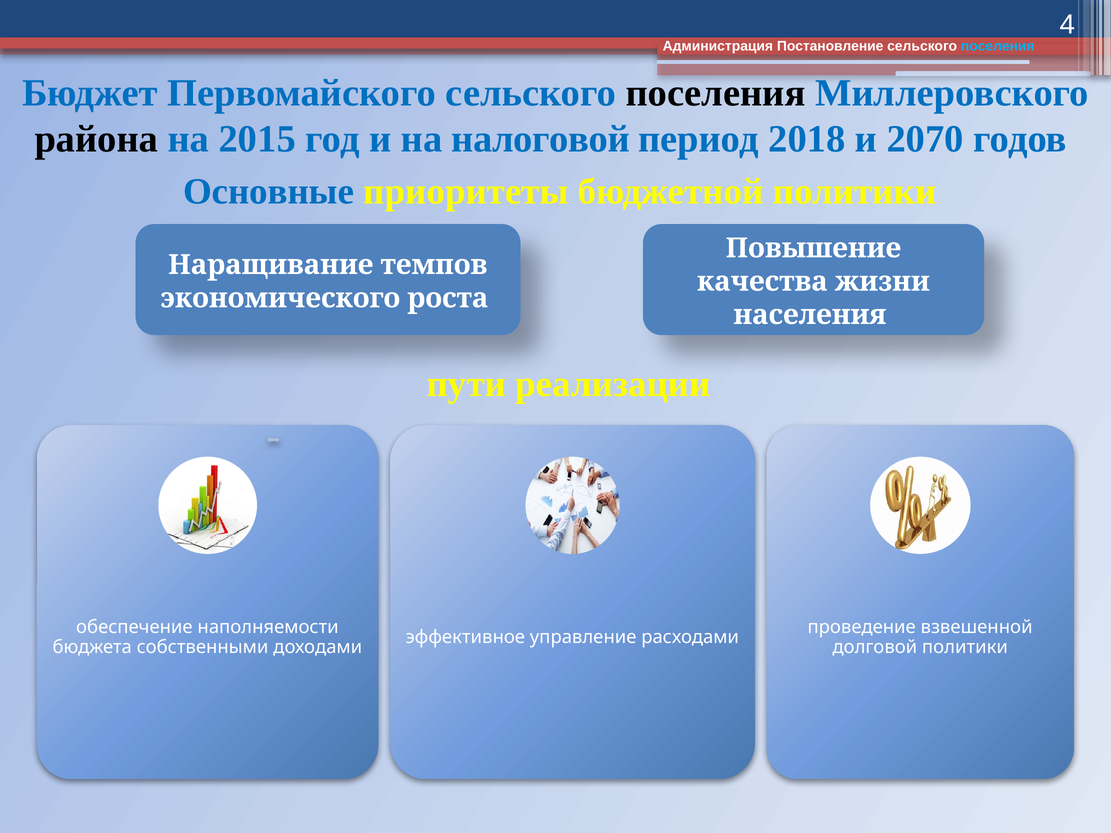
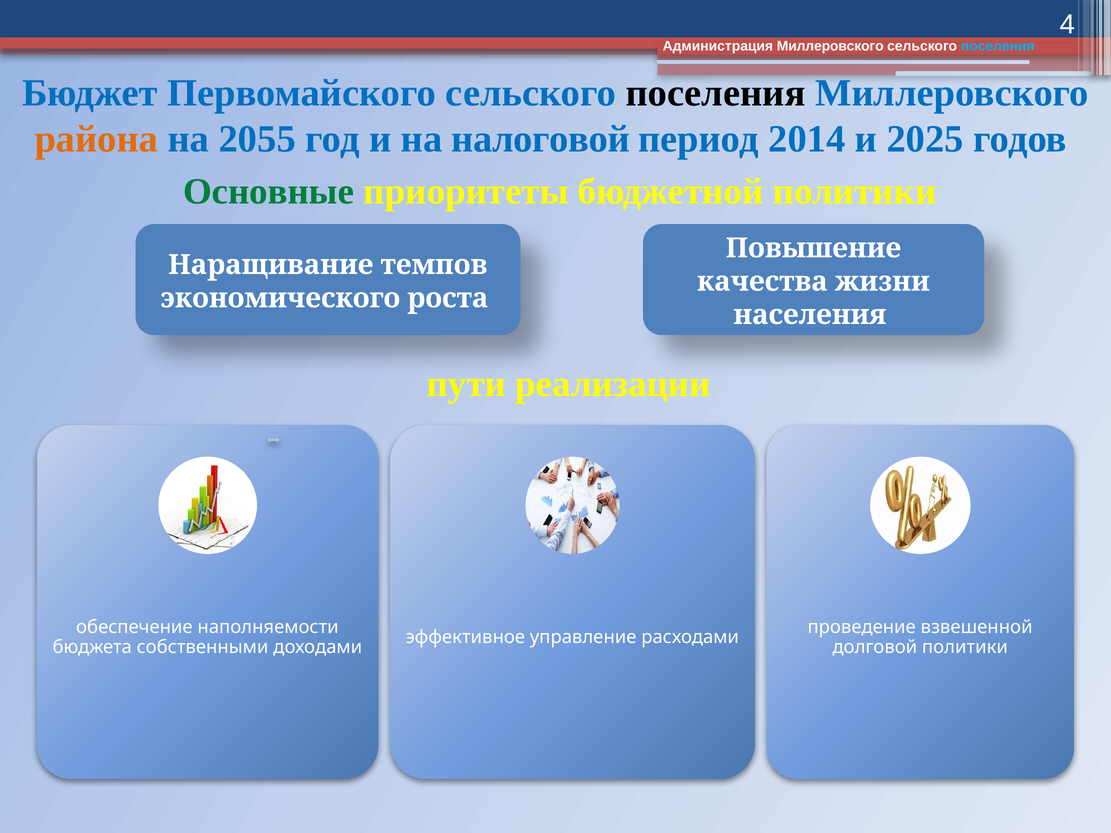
Администрация Постановление: Постановление -> Миллеровского
района colour: black -> orange
2015: 2015 -> 2055
2018: 2018 -> 2014
2070: 2070 -> 2025
Основные colour: blue -> green
